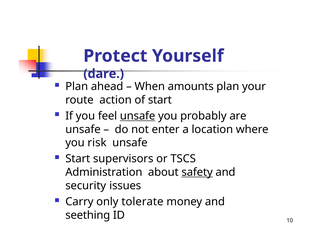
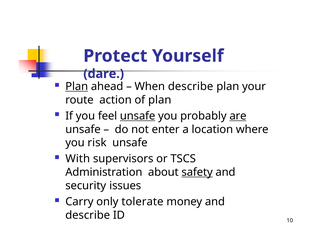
Plan at (77, 87) underline: none -> present
When amounts: amounts -> describe
of start: start -> plan
are underline: none -> present
Start at (78, 159): Start -> With
seething at (88, 215): seething -> describe
